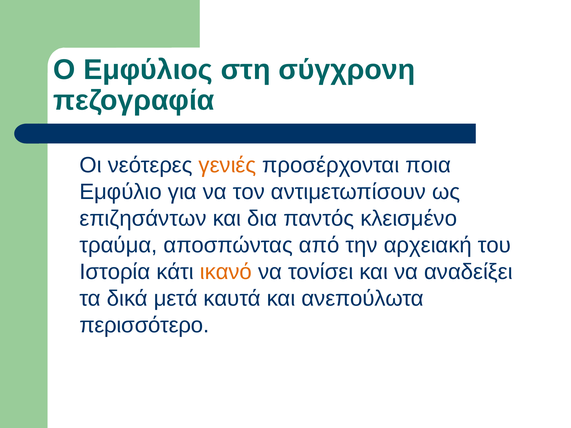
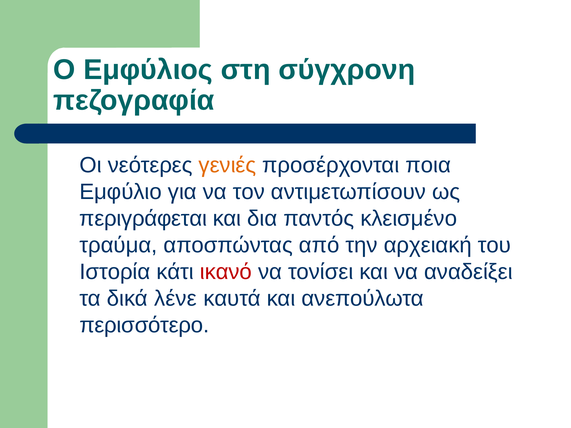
επιζησάντων: επιζησάντων -> περιγράφεται
ικανό colour: orange -> red
μετά: μετά -> λένε
